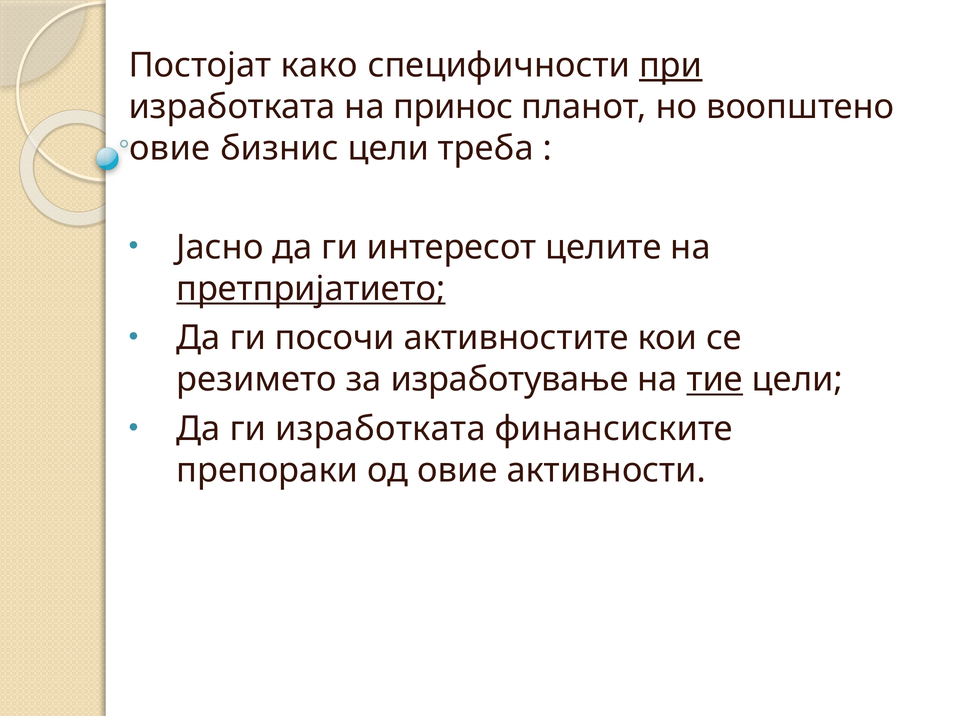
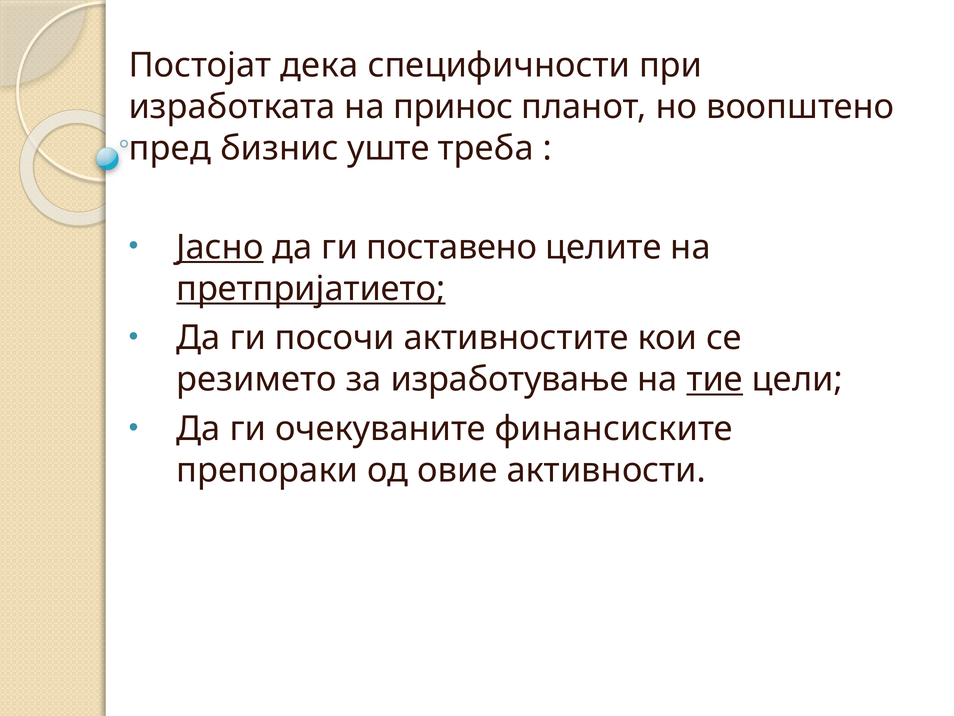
како: како -> дека
при underline: present -> none
овие at (170, 148): овие -> пред
бизнис цели: цели -> уште
Јасно underline: none -> present
интересот: интересот -> поставено
ги изработката: изработката -> очекуваните
